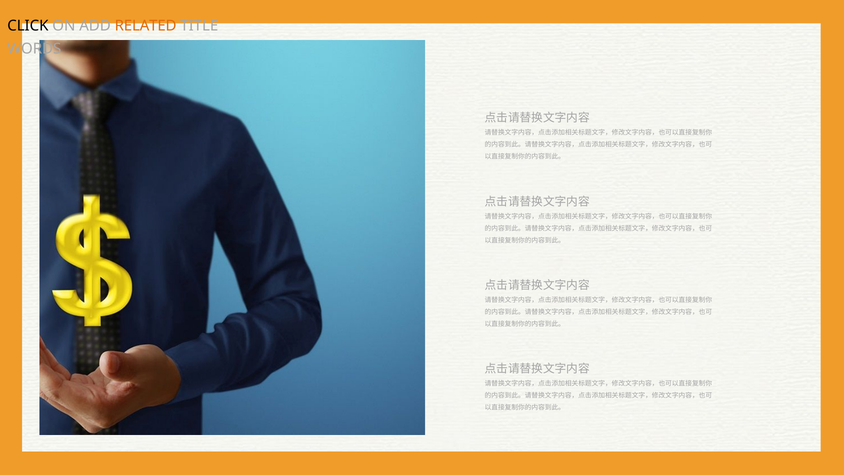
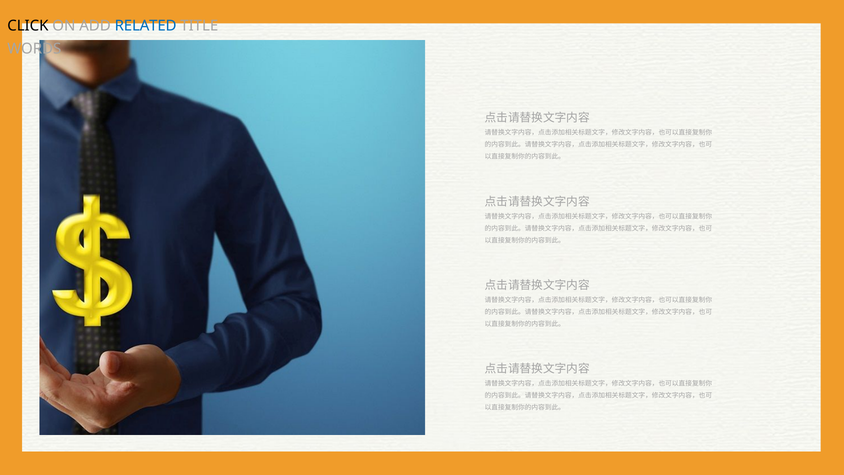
RELATED colour: orange -> blue
